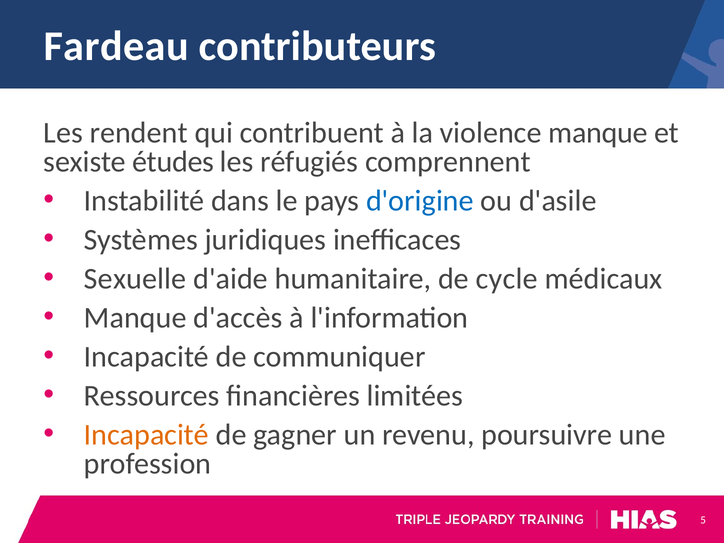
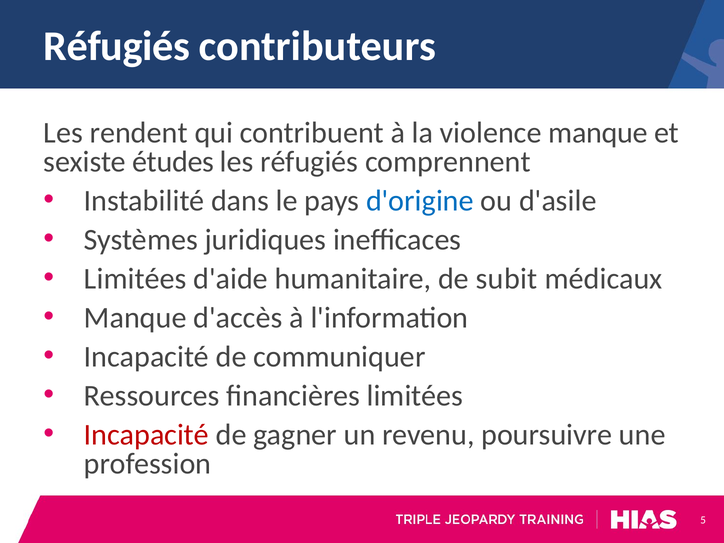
Fardeau at (116, 46): Fardeau -> Réfugiés
Sexuelle at (135, 279): Sexuelle -> Limitées
cycle: cycle -> subit
Incapacité at (146, 435) colour: orange -> red
